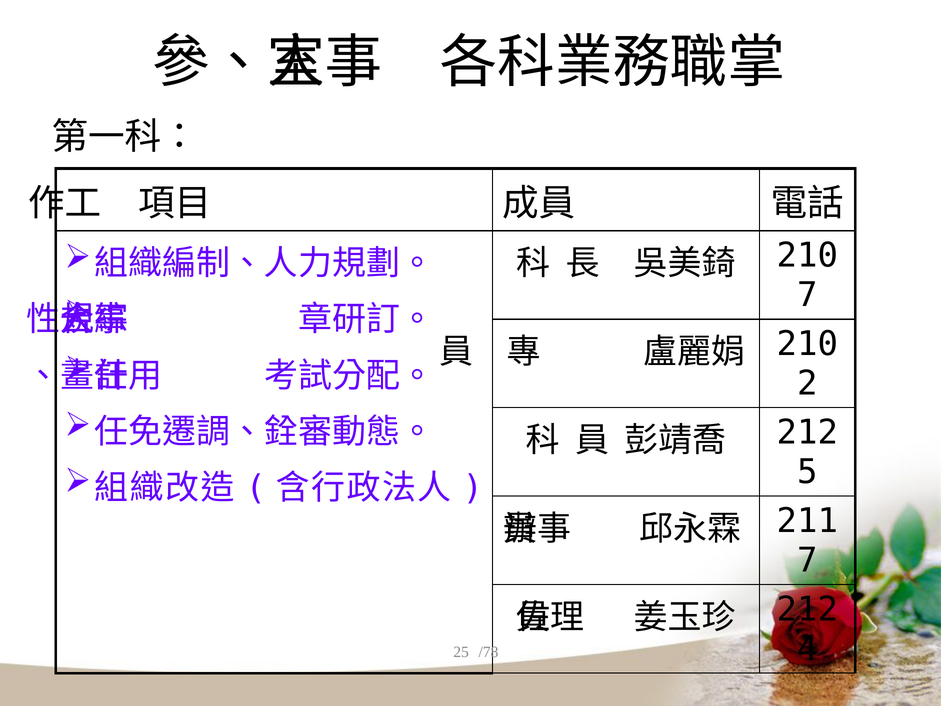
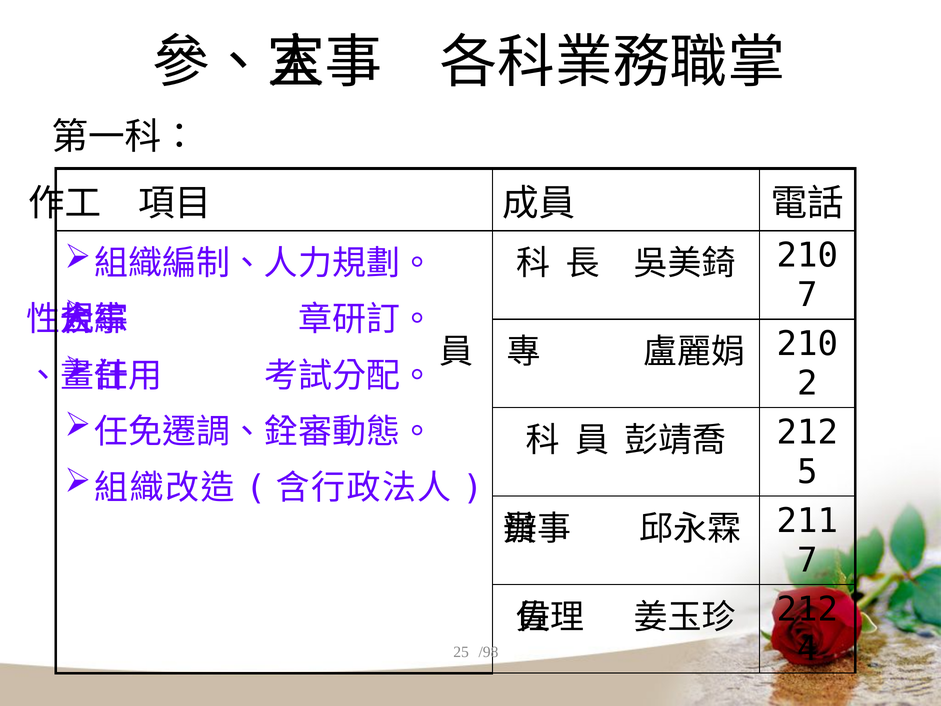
/78: /78 -> /98
